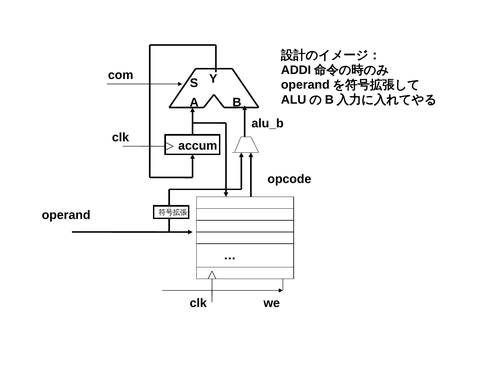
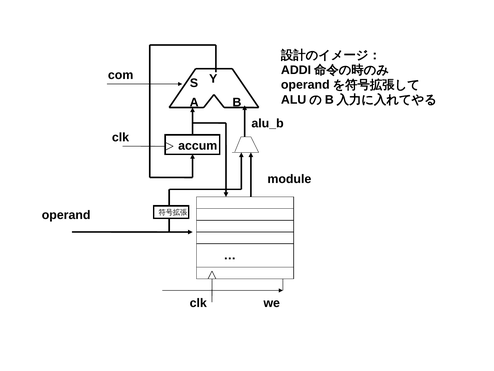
opcode: opcode -> module
